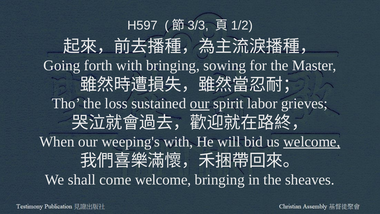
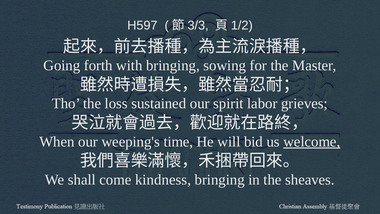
our at (200, 103) underline: present -> none
weeping's with: with -> time
come welcome: welcome -> kindness
